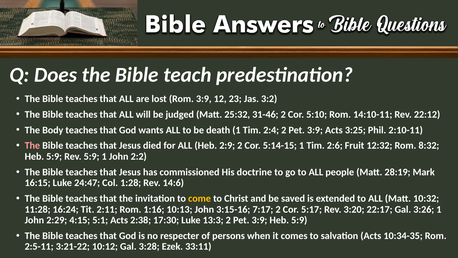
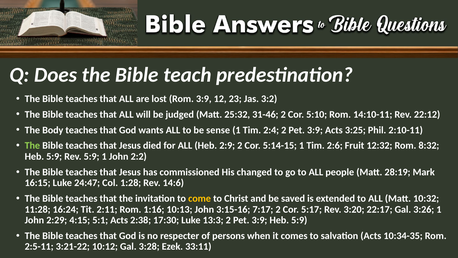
death: death -> sense
The at (32, 145) colour: pink -> light green
doctrine: doctrine -> changed
